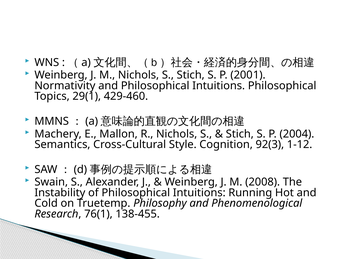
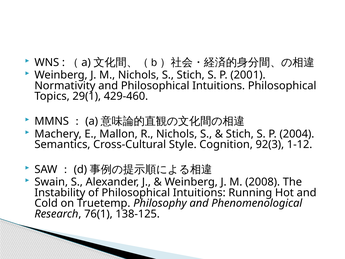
138-455: 138-455 -> 138-125
